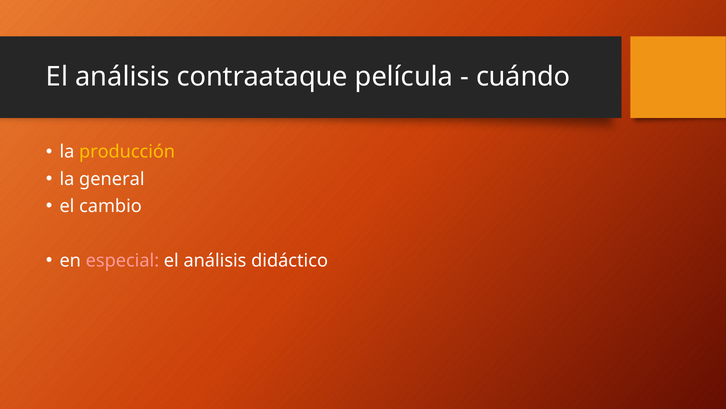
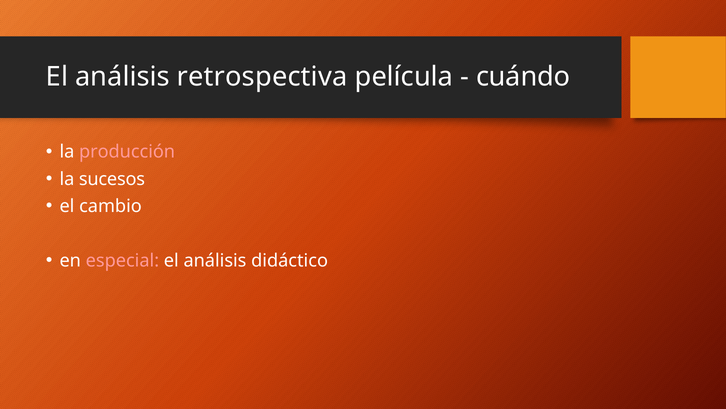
contraataque: contraataque -> retrospectiva
producción colour: yellow -> pink
general: general -> sucesos
